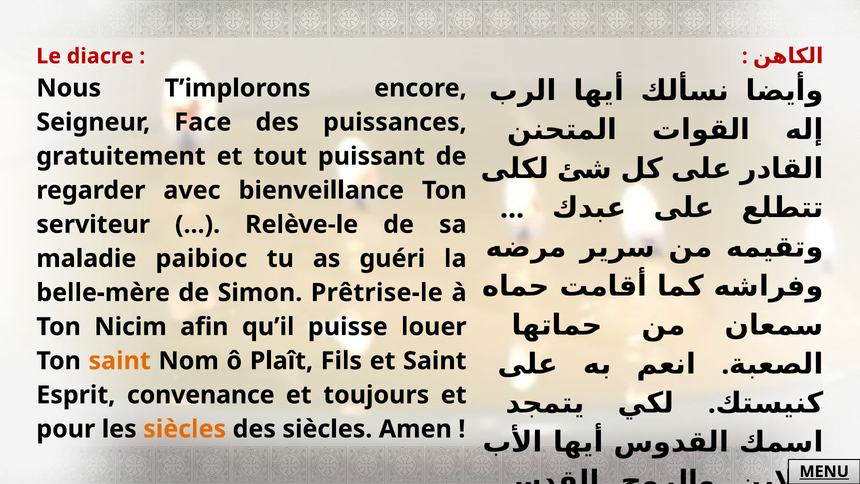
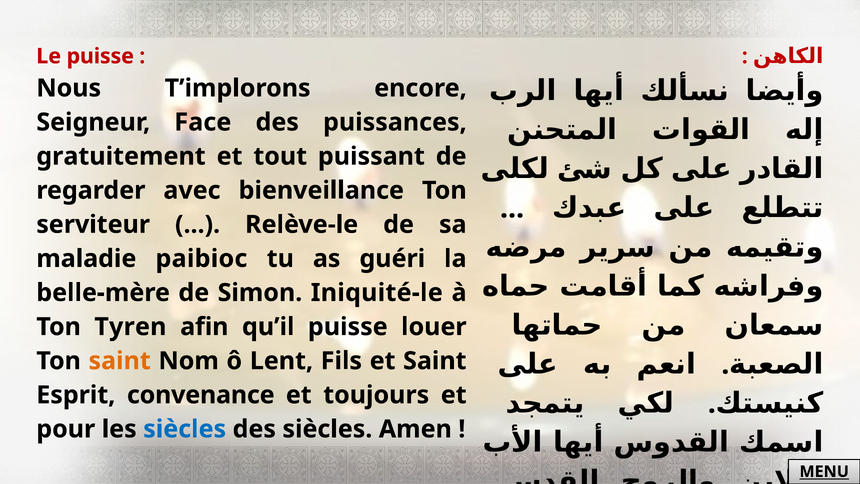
Le diacre: diacre -> puisse
Prêtrise-le: Prêtrise-le -> Iniquité-le
Nicim: Nicim -> Tyren
Plaît: Plaît -> Lent
siècles at (185, 429) colour: orange -> blue
